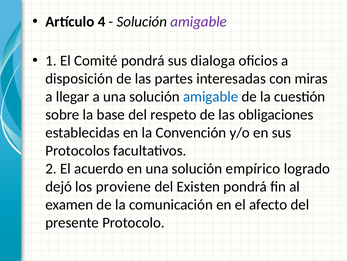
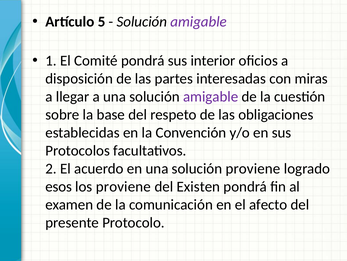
4: 4 -> 5
dialoga: dialoga -> interior
amigable at (211, 96) colour: blue -> purple
solución empírico: empírico -> proviene
dejó: dejó -> esos
